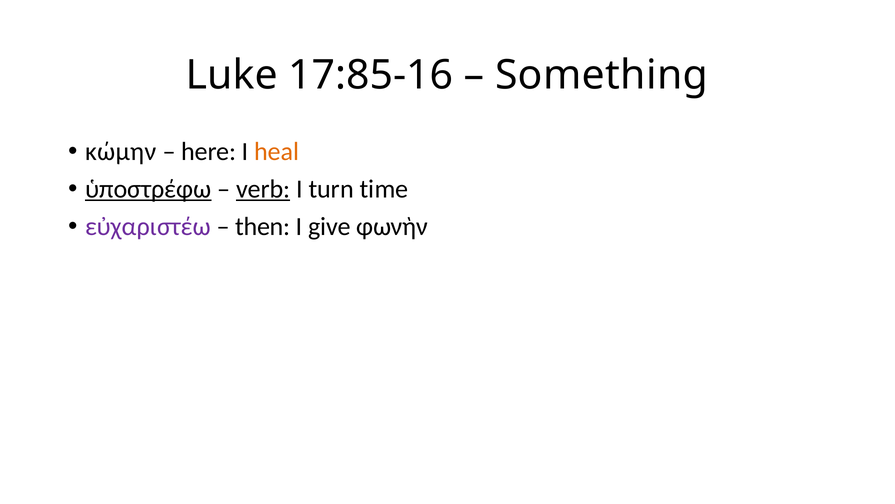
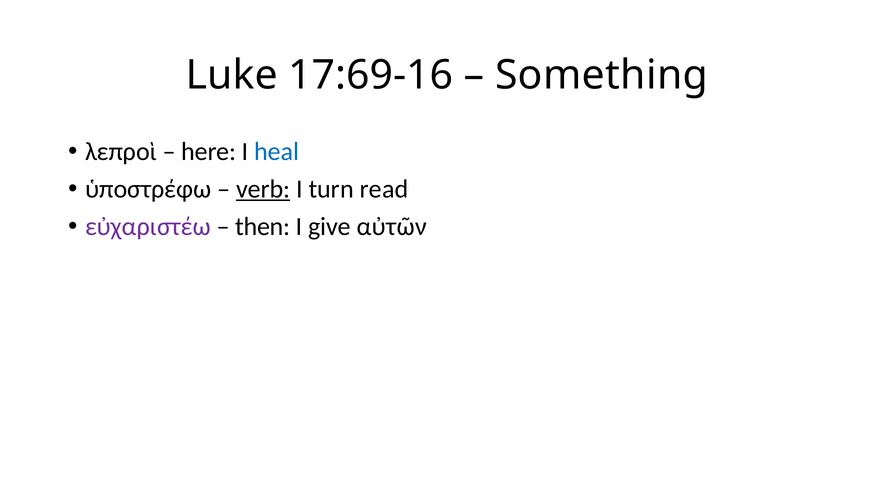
17:85-16: 17:85-16 -> 17:69-16
κώμην: κώμην -> λεπροὶ
heal colour: orange -> blue
ὑποστρέφω underline: present -> none
time: time -> read
φωνὴν: φωνὴν -> αὐτῶν
